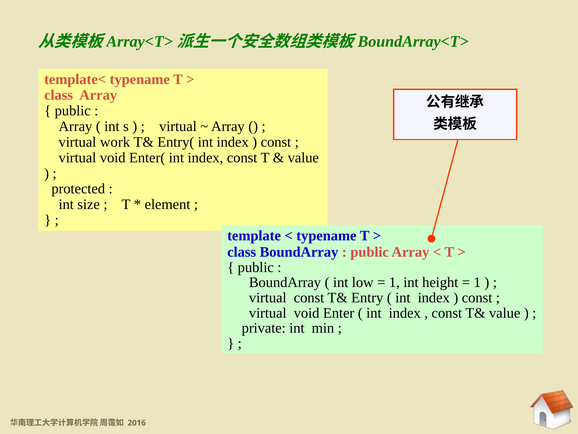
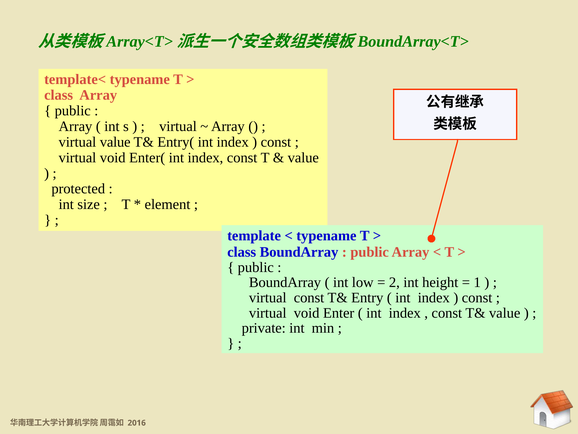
virtual work: work -> value
1 at (394, 282): 1 -> 2
